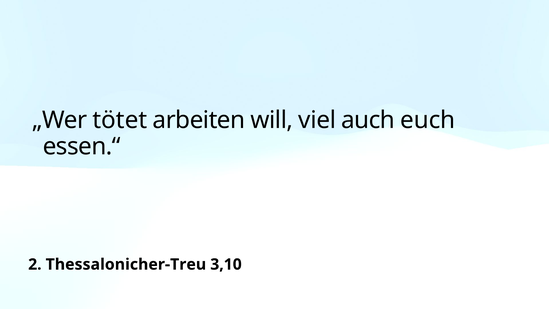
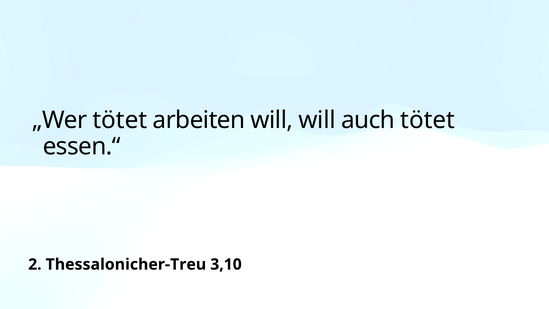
will viel: viel -> will
auch euch: euch -> tötet
